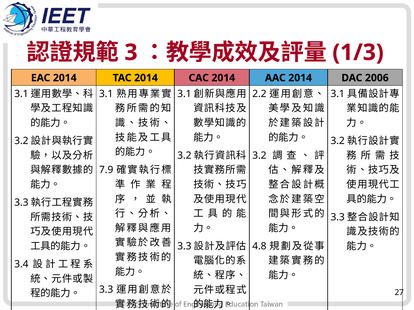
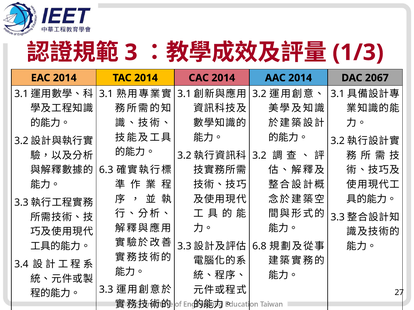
2006: 2006 -> 2067
2.2 at (259, 94): 2.2 -> 3.2
7.9: 7.9 -> 6.3
4.8: 4.8 -> 6.8
